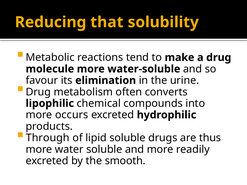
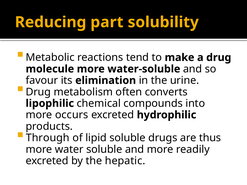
that: that -> part
smooth: smooth -> hepatic
